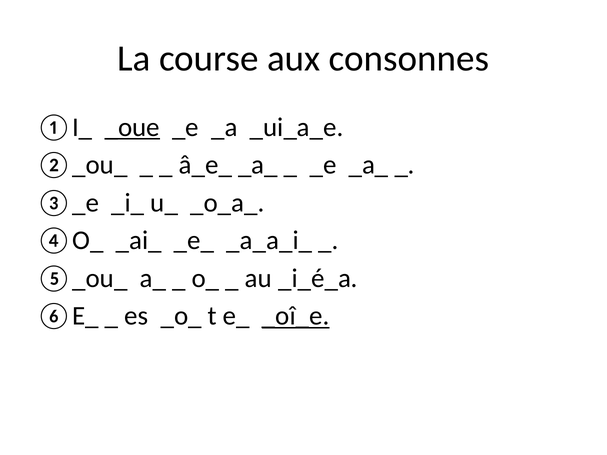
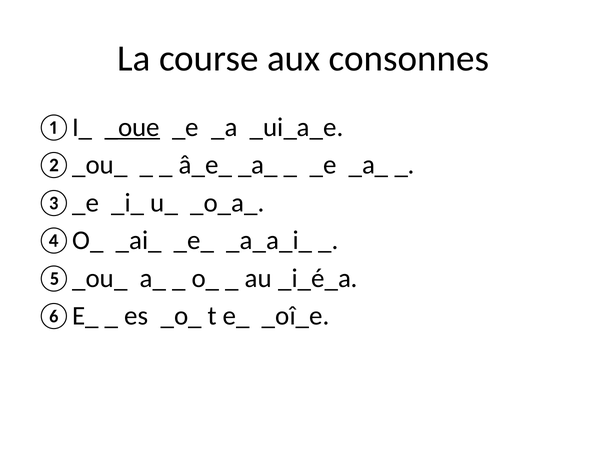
_oî_e underline: present -> none
